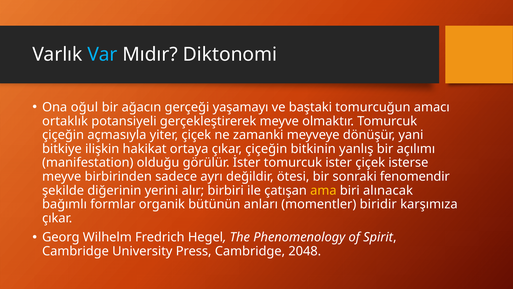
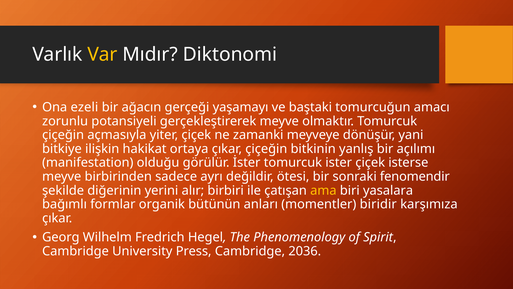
Var colour: light blue -> yellow
oğul: oğul -> ezeli
ortaklık: ortaklık -> zorunlu
alınacak: alınacak -> yasalara
2048: 2048 -> 2036
